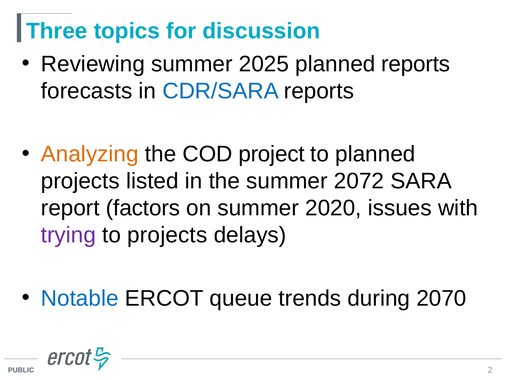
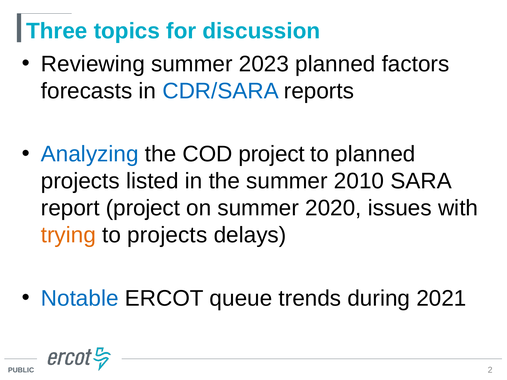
2025: 2025 -> 2023
planned reports: reports -> factors
Analyzing colour: orange -> blue
2072: 2072 -> 2010
report factors: factors -> project
trying colour: purple -> orange
2070: 2070 -> 2021
